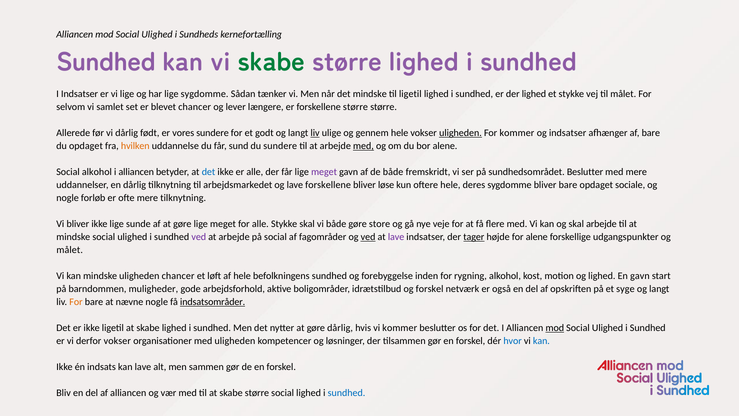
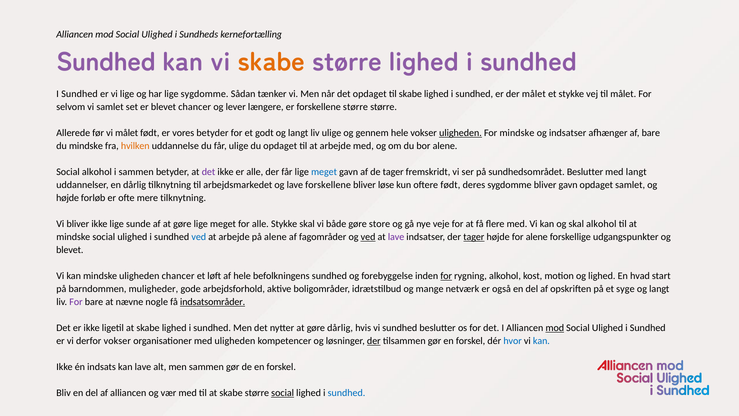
skabe at (271, 62) colour: green -> orange
Indsatser at (80, 94): Indsatser -> Sundhed
det mindske: mindske -> opdaget
til ligetil: ligetil -> skabe
der lighed: lighed -> målet
vi dårlig: dårlig -> målet
vores sundere: sundere -> betyder
liv at (315, 133) underline: present -> none
For kommer: kommer -> mindske
du opdaget: opdaget -> mindske
får sund: sund -> ulige
du sundere: sundere -> opdaget
med at (363, 146) underline: present -> none
alliancen at (136, 172): alliancen -> sammen
det at (209, 172) colour: blue -> purple
meget at (324, 172) colour: purple -> blue
de både: både -> tager
med mere: mere -> langt
oftere hele: hele -> født
bliver bare: bare -> gavn
opdaget sociale: sociale -> samlet
nogle at (68, 198): nogle -> højde
skal arbejde: arbejde -> alkohol
ved at (199, 237) colour: purple -> blue
på social: social -> alene
målet at (70, 250): målet -> blevet
for at (446, 276) underline: none -> present
En gavn: gavn -> hvad
og forskel: forskel -> mange
For at (76, 302) colour: orange -> purple
vi kommer: kommer -> sundhed
der at (374, 341) underline: none -> present
social at (283, 393) underline: none -> present
